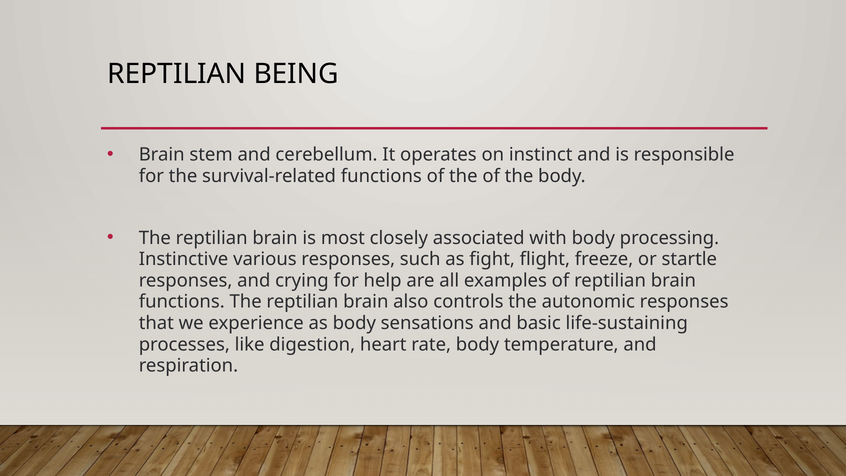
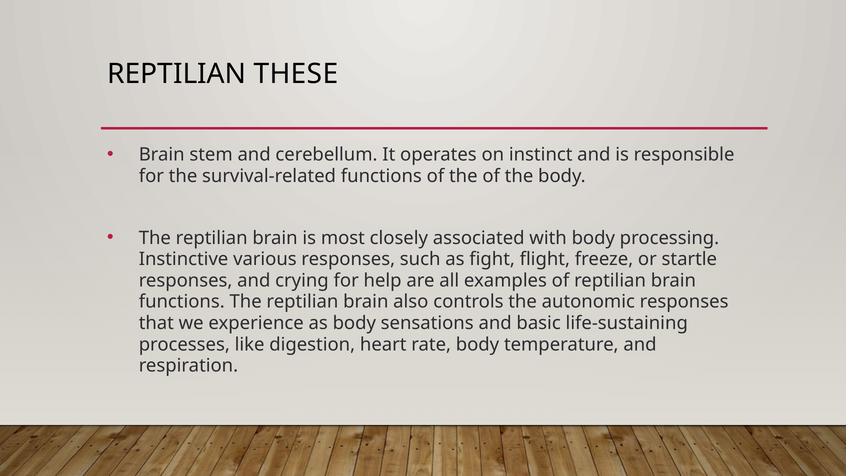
BEING: BEING -> THESE
